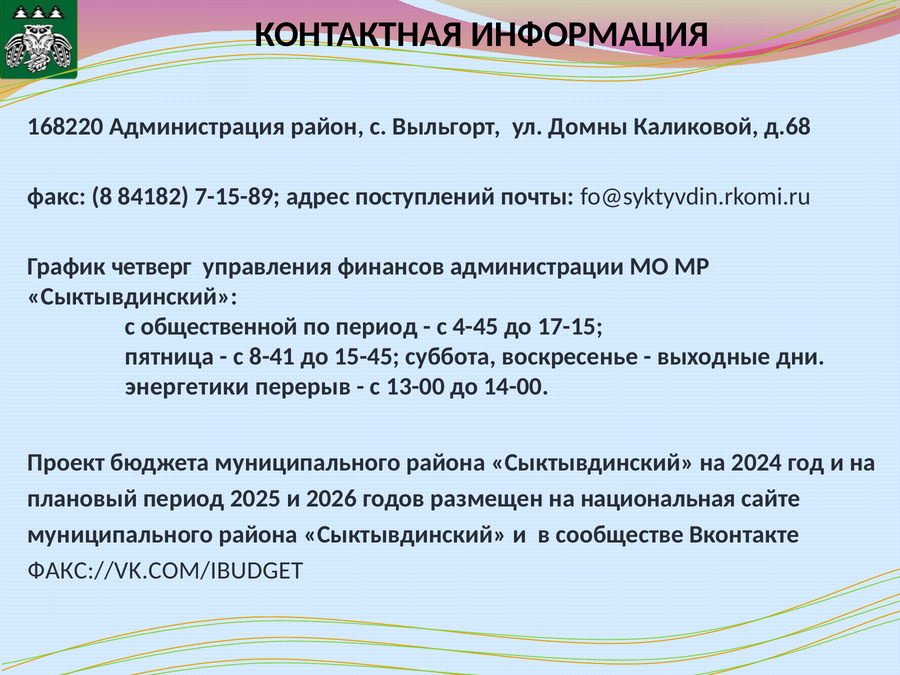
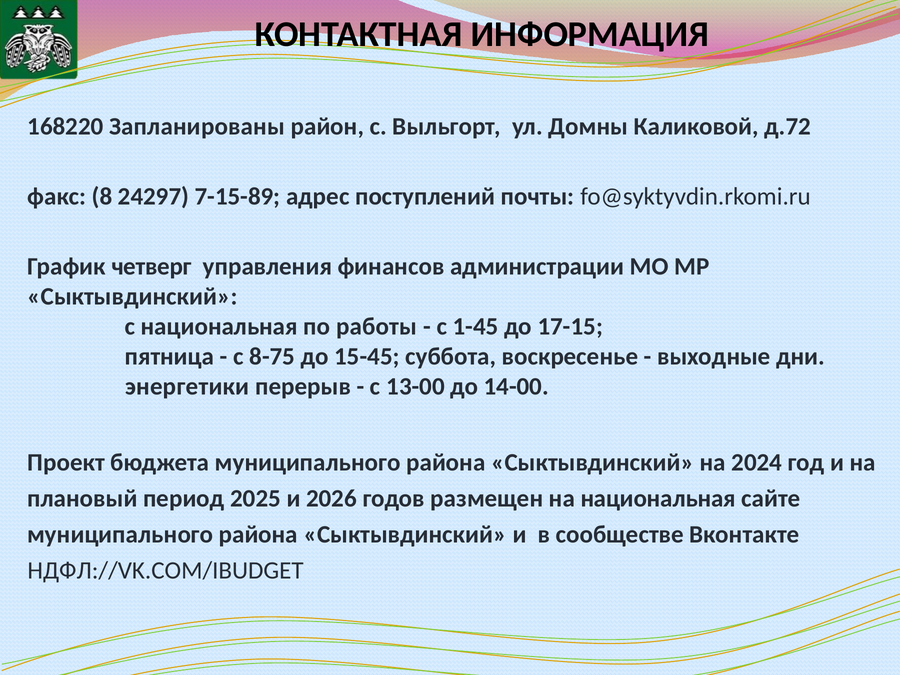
Администрация: Администрация -> Запланированы
д.68: д.68 -> д.72
84182: 84182 -> 24297
с общественной: общественной -> национальная
по период: период -> работы
4-45: 4-45 -> 1-45
8-41: 8-41 -> 8-75
ФАКС://VK.COM/IBUDGET: ФАКС://VK.COM/IBUDGET -> НДФЛ://VK.COM/IBUDGET
